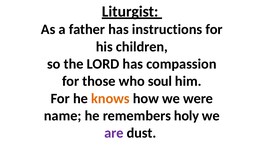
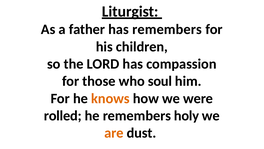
has instructions: instructions -> remembers
name: name -> rolled
are colour: purple -> orange
